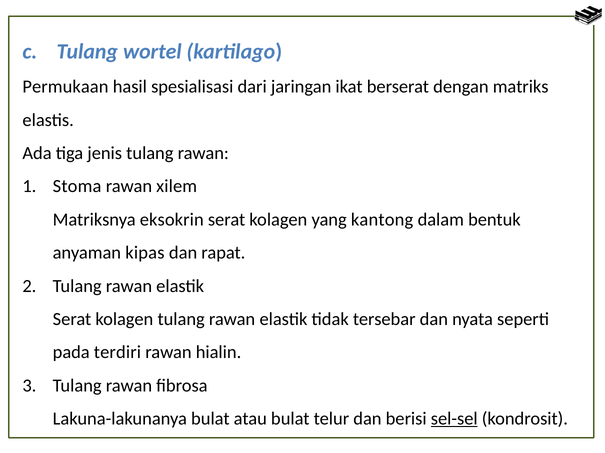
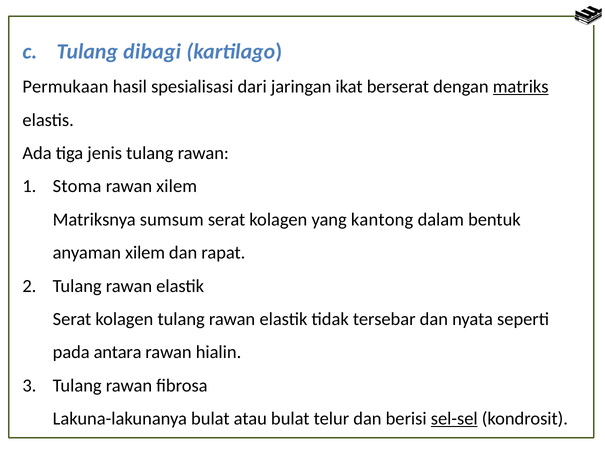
wortel: wortel -> dibagi
matriks underline: none -> present
eksokrin: eksokrin -> sumsum
anyaman kipas: kipas -> xilem
terdiri: terdiri -> antara
